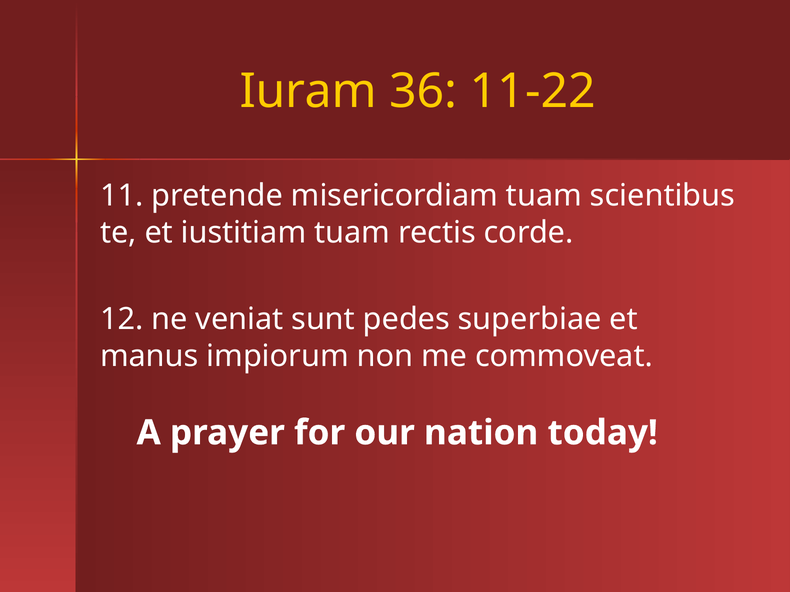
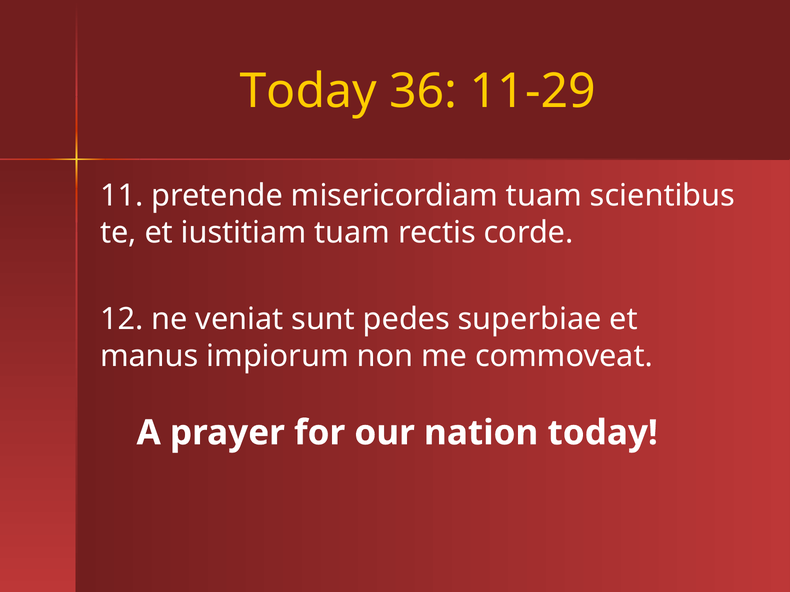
Iuram at (308, 92): Iuram -> Today
11-22: 11-22 -> 11-29
